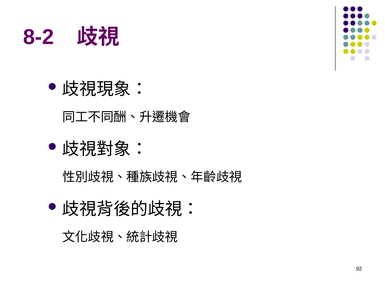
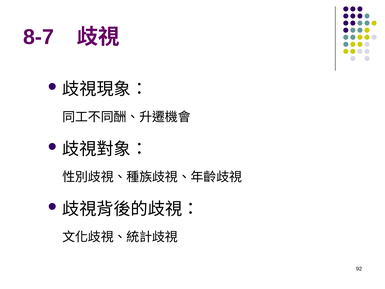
8-2: 8-2 -> 8-7
